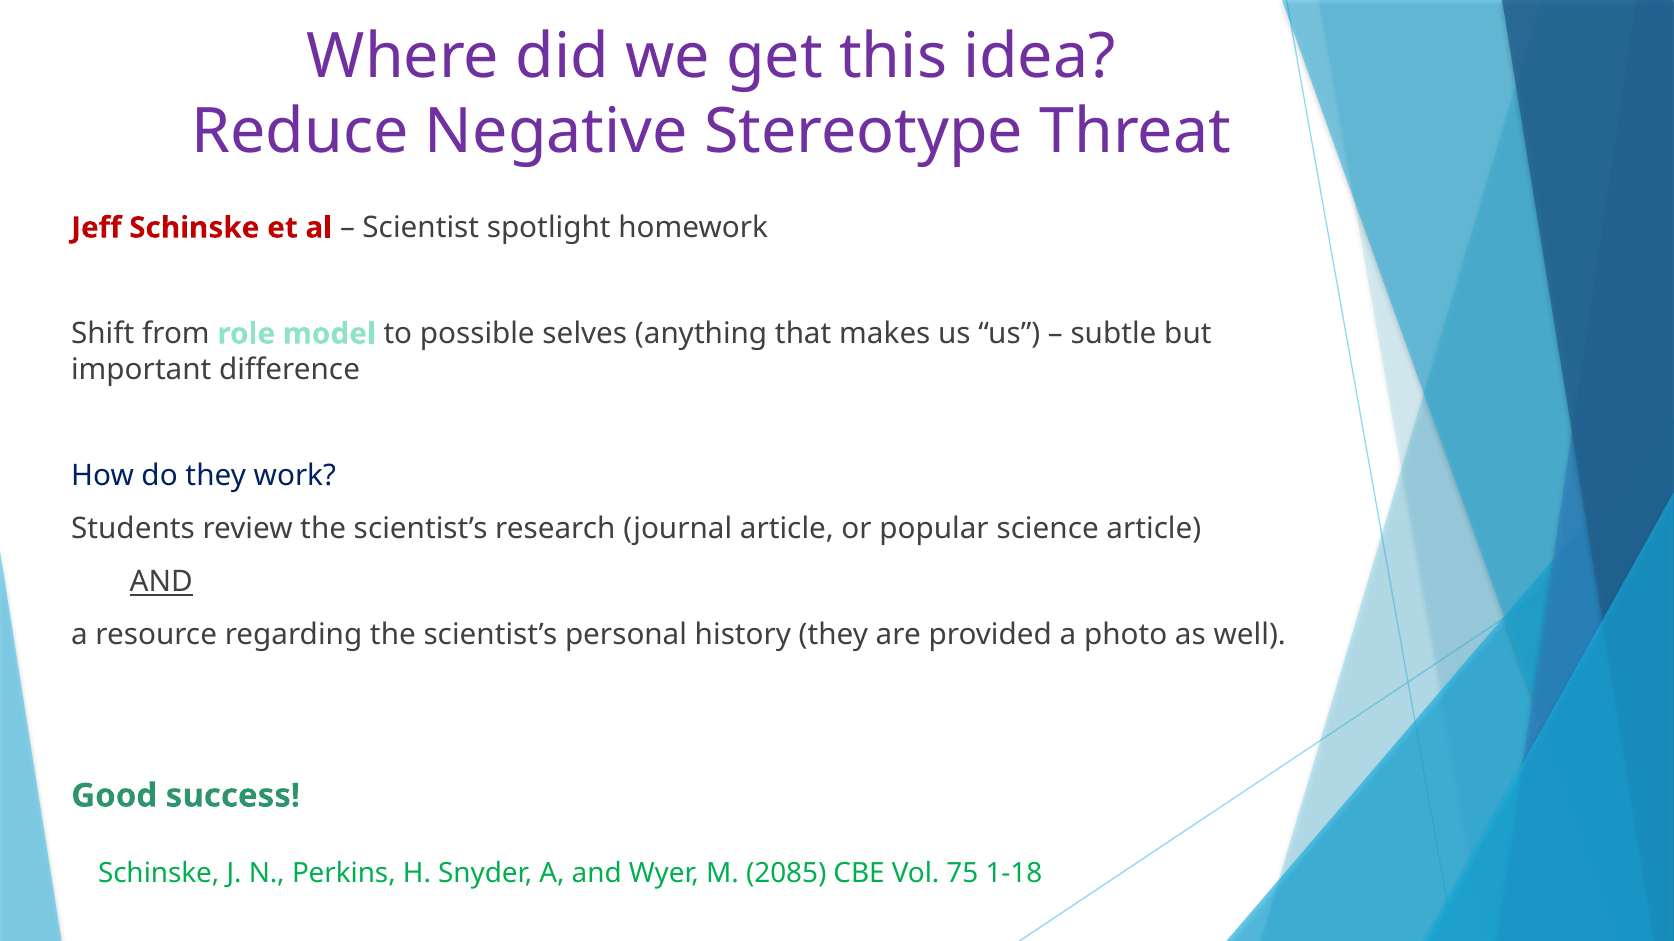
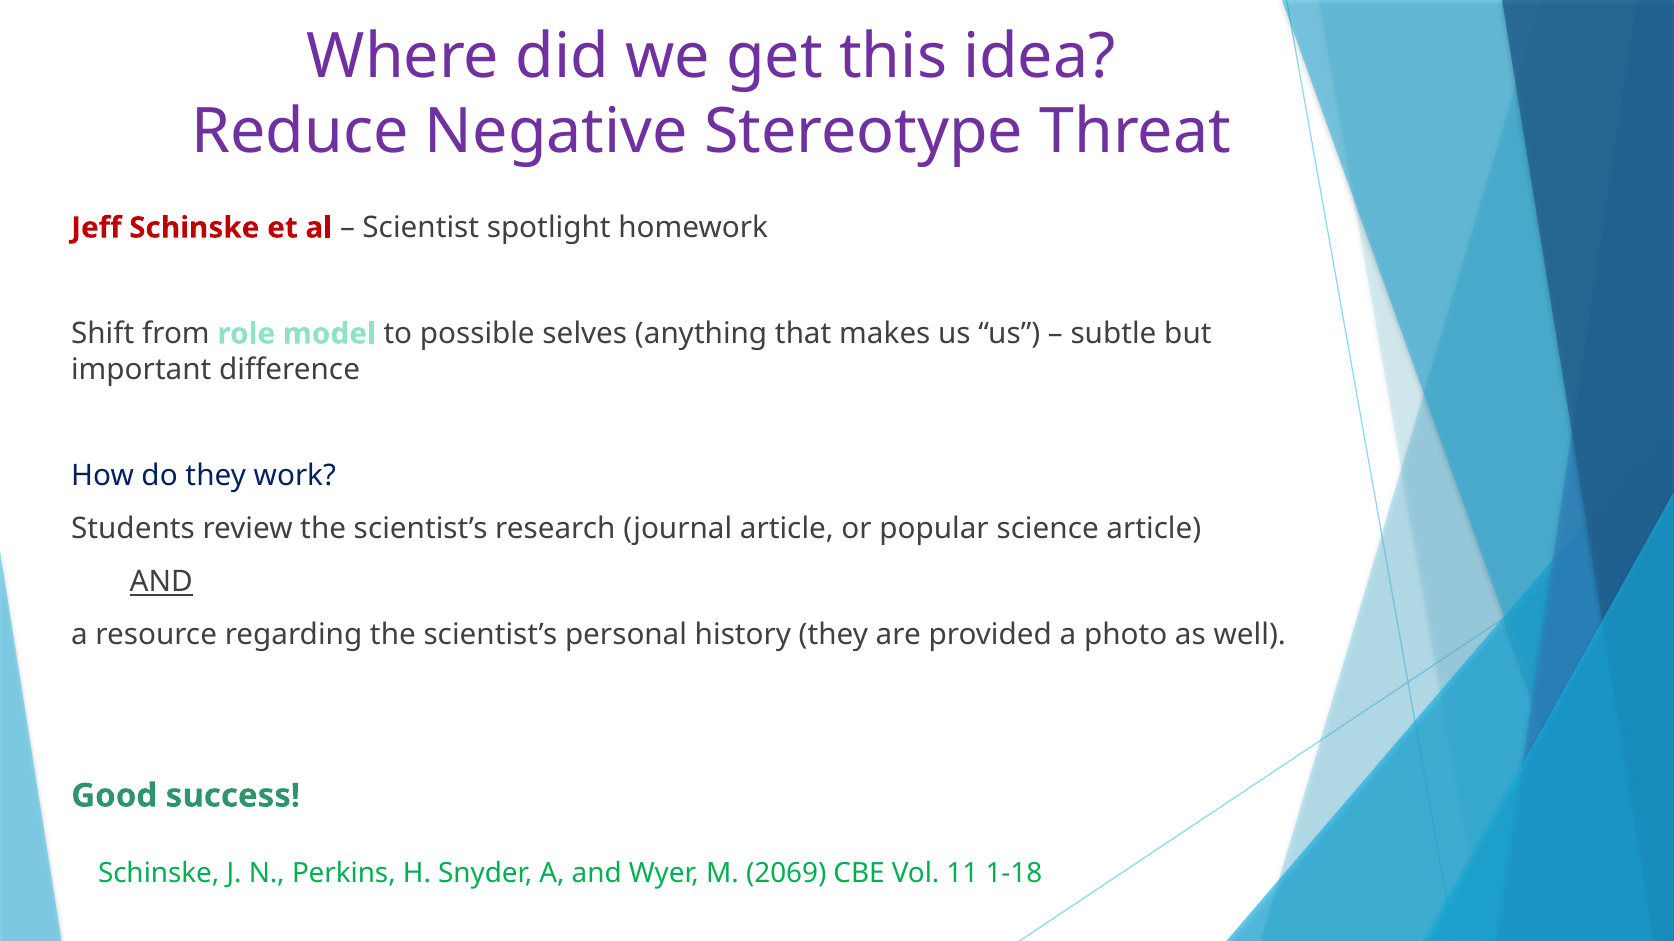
2085: 2085 -> 2069
75: 75 -> 11
